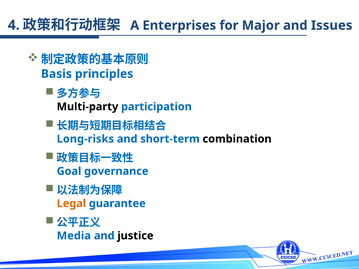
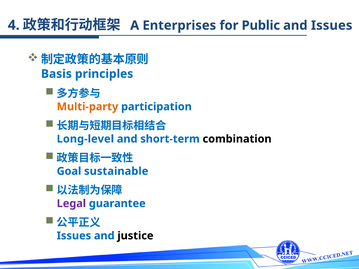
Major: Major -> Public
Multi-party colour: black -> orange
Long-risks: Long-risks -> Long-level
governance: governance -> sustainable
Legal colour: orange -> purple
Media at (74, 236): Media -> Issues
